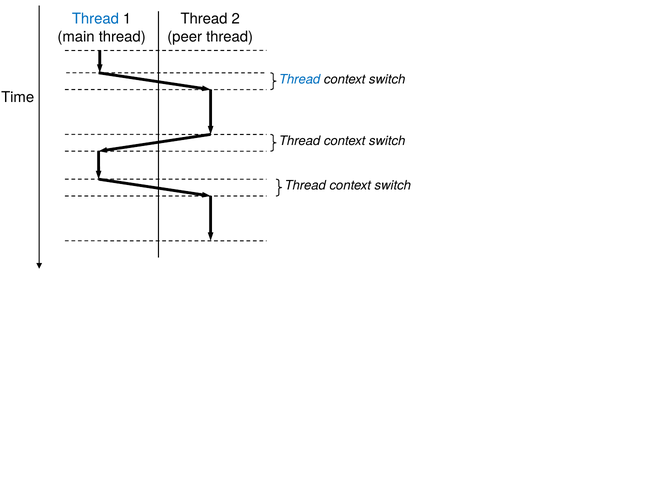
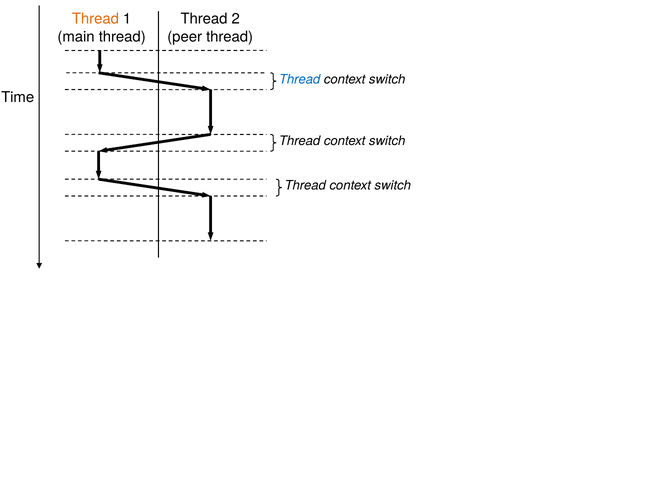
Thread at (95, 19) colour: blue -> orange
